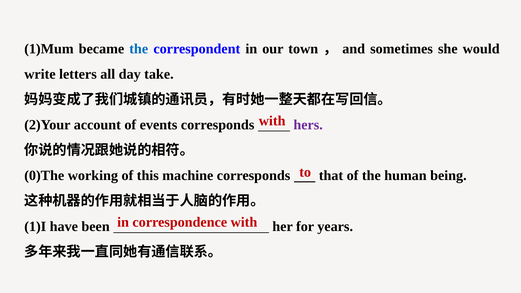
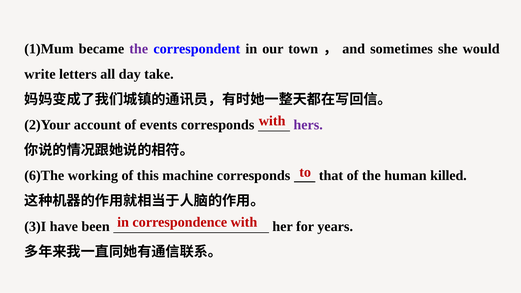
the at (139, 49) colour: blue -> purple
0)The: 0)The -> 6)The
being: being -> killed
1)I: 1)I -> 3)I
